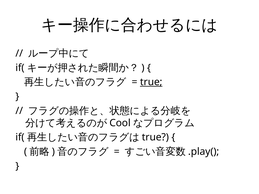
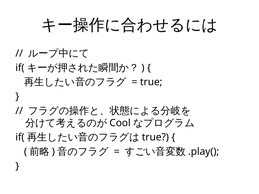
true at (151, 82) underline: present -> none
